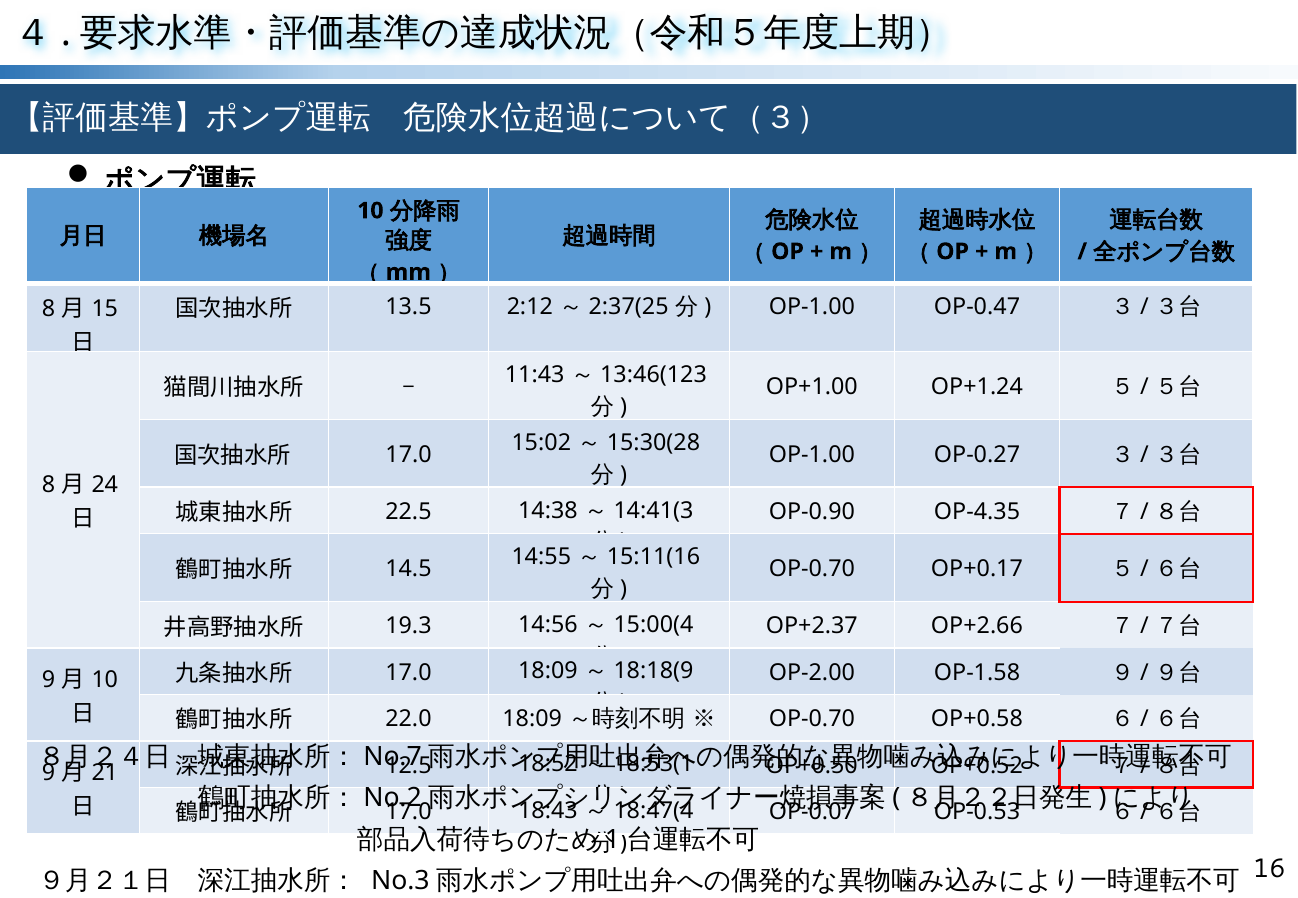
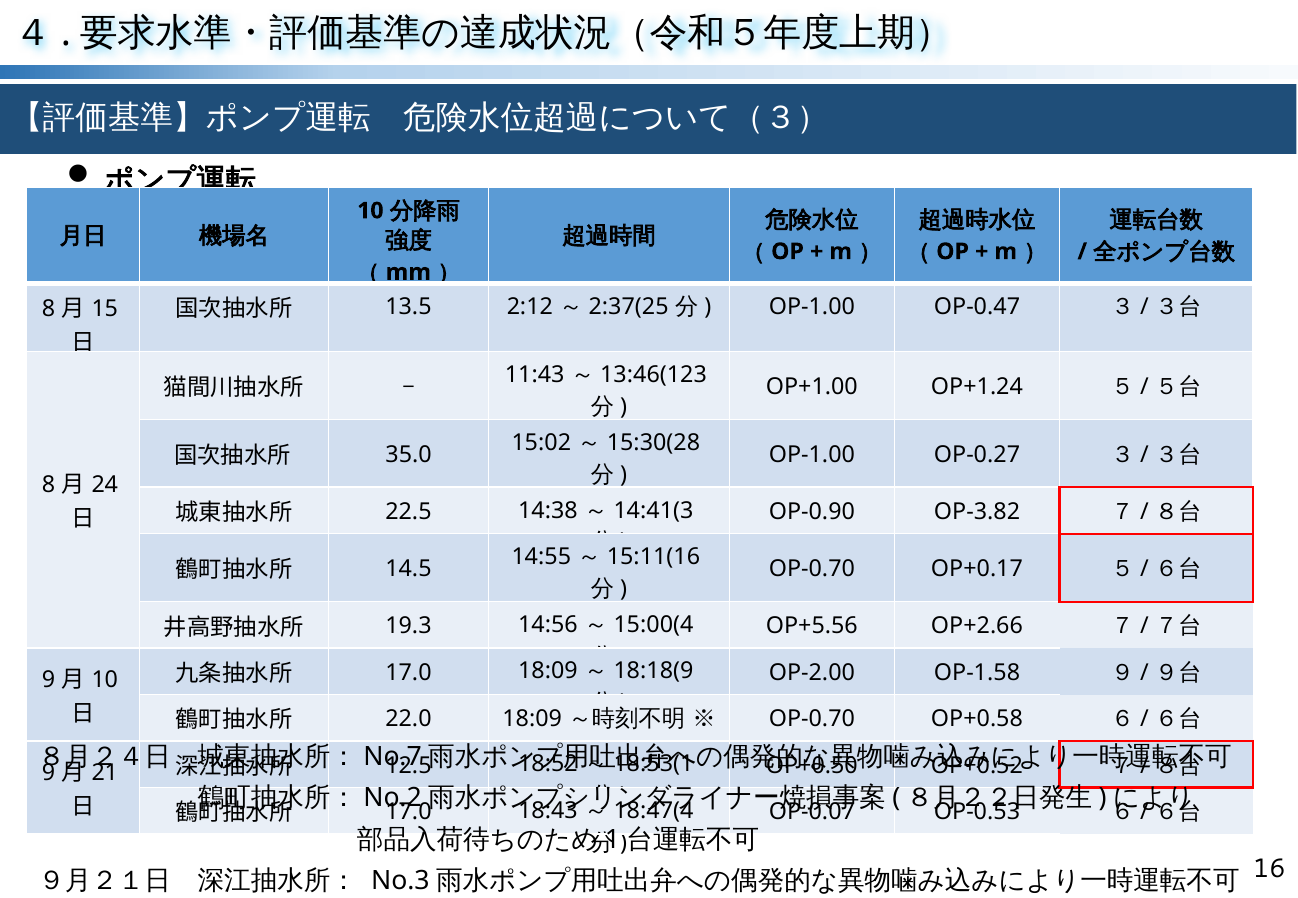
17.0 at (409, 455): 17.0 -> 35.0
OP-4.35: OP-4.35 -> OP-3.82
OP+2.37: OP+2.37 -> OP+5.56
